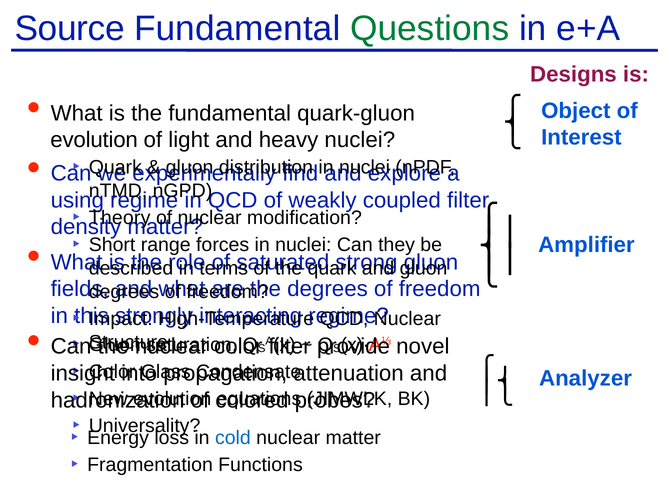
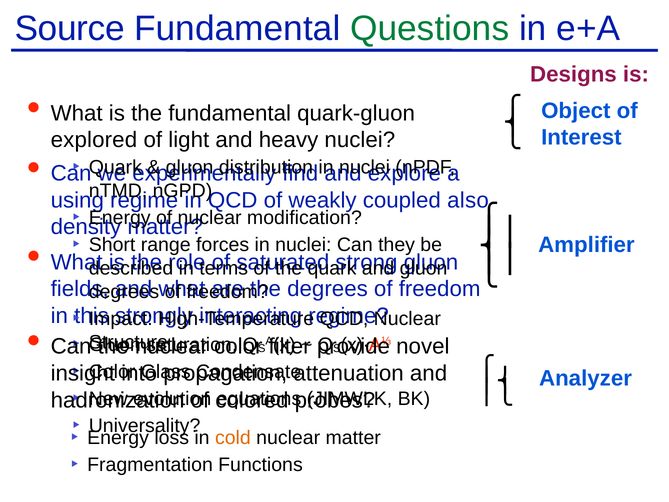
evolution at (94, 140): evolution -> explored
coupled filter: filter -> also
Theory at (120, 218): Theory -> Energy
cold colour: blue -> orange
